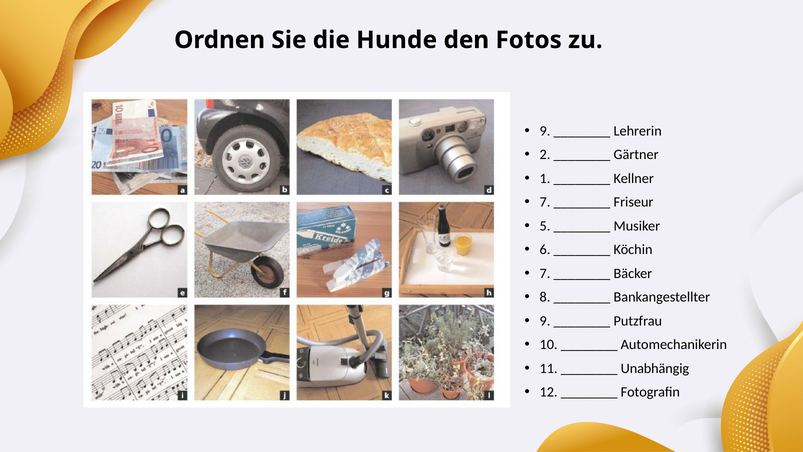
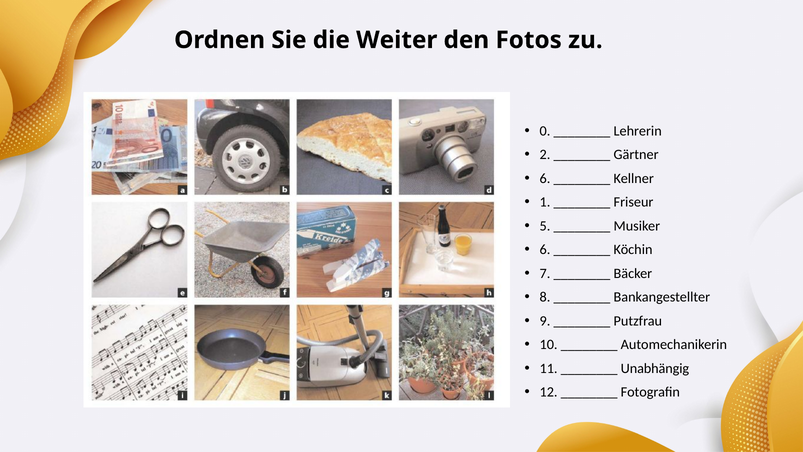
Hunde: Hunde -> Weiter
9 at (545, 131): 9 -> 0
1 at (545, 178): 1 -> 6
7 at (545, 202): 7 -> 1
